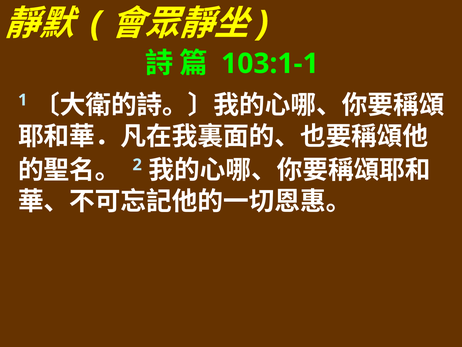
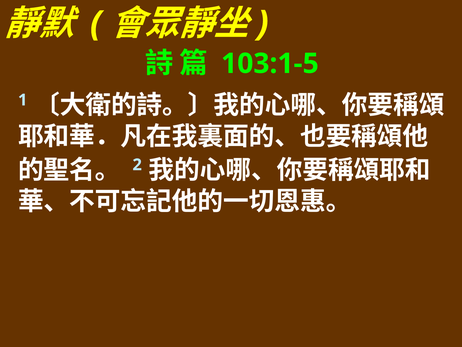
103:1-1: 103:1-1 -> 103:1-5
